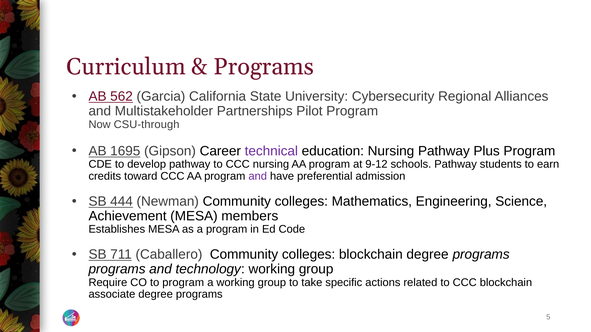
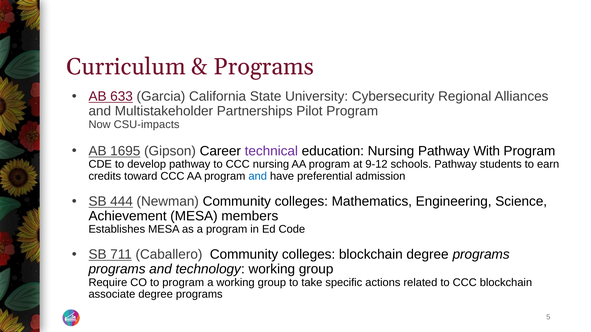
562: 562 -> 633
CSU-through: CSU-through -> CSU-impacts
Plus: Plus -> With
and at (258, 176) colour: purple -> blue
